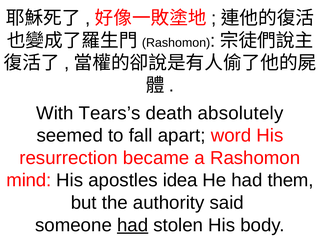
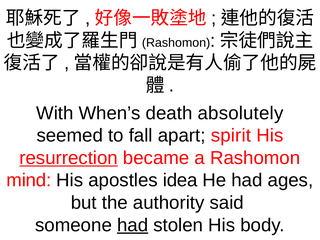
Tears’s: Tears’s -> When’s
word: word -> spirit
resurrection underline: none -> present
them: them -> ages
